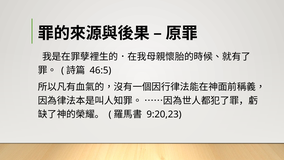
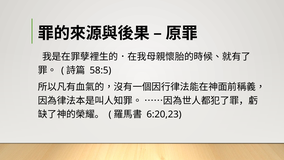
46:5: 46:5 -> 58:5
9:20,23: 9:20,23 -> 6:20,23
